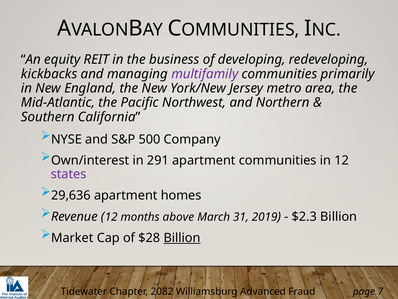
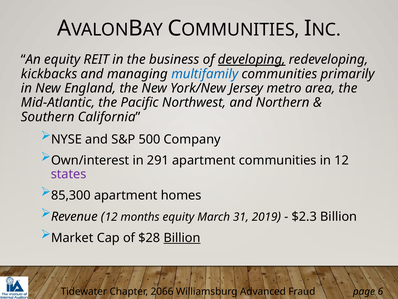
developing underline: none -> present
multifamily colour: purple -> blue
29,636: 29,636 -> 85,300
months above: above -> equity
2082: 2082 -> 2066
7: 7 -> 6
